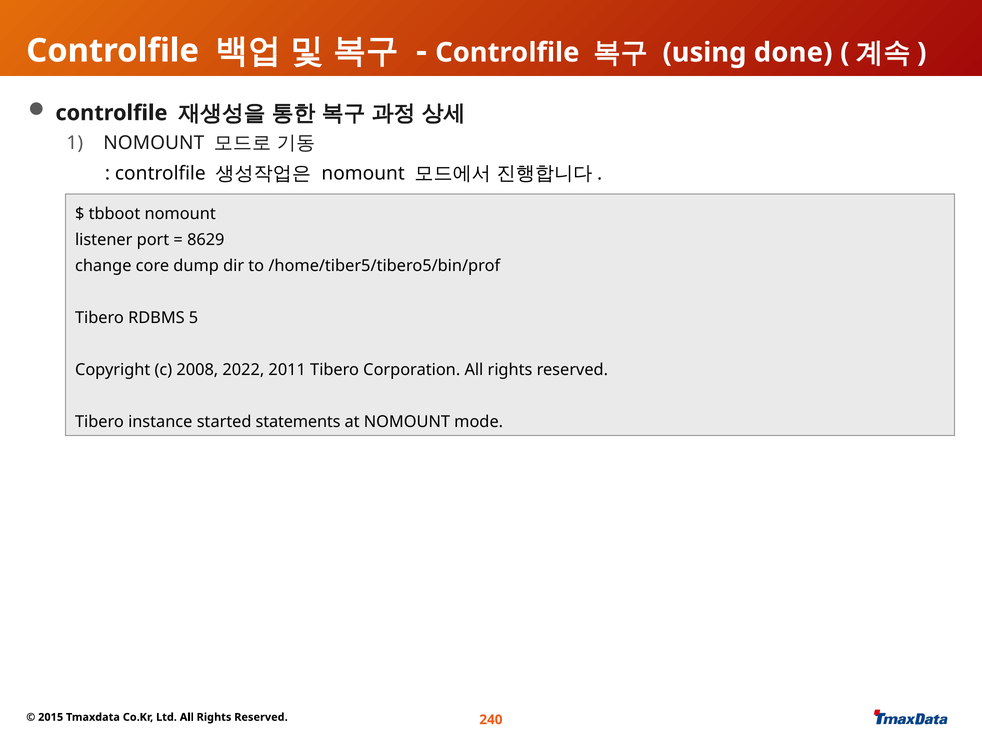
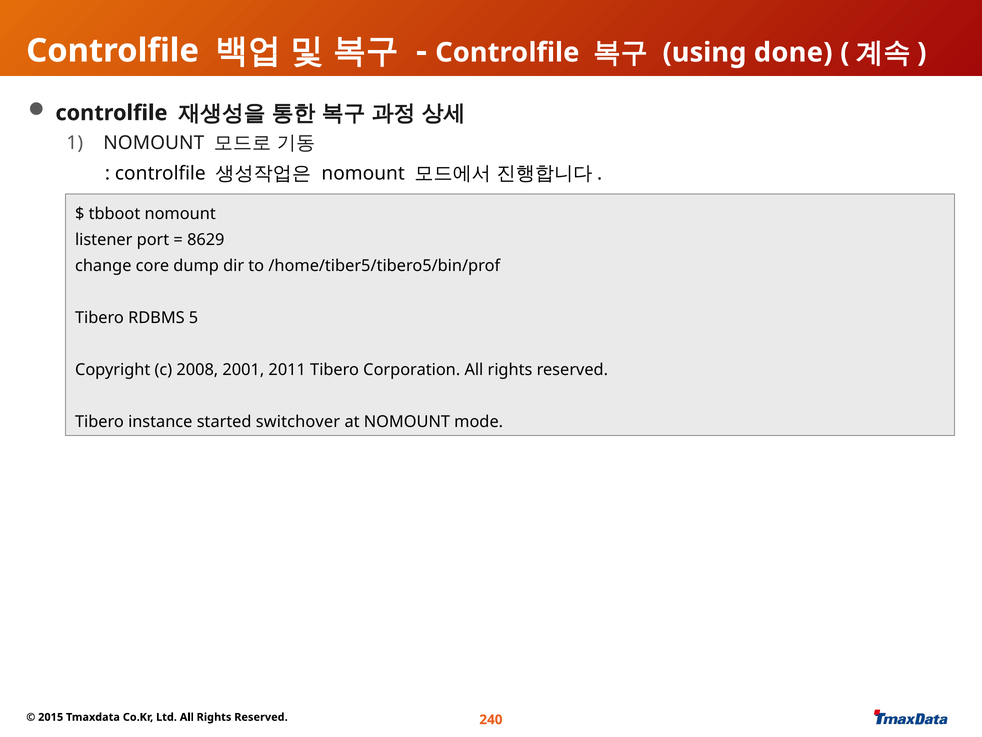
2022: 2022 -> 2001
statements: statements -> switchover
